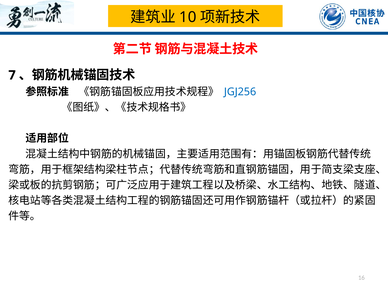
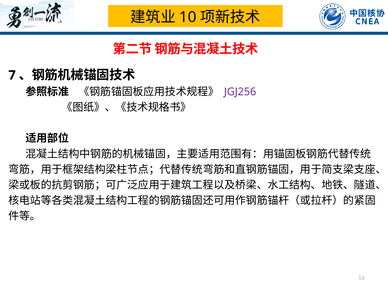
JGJ256 colour: blue -> purple
